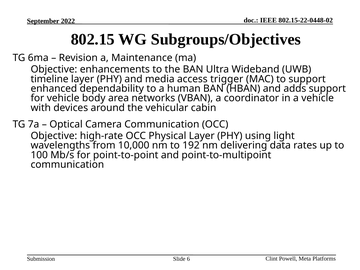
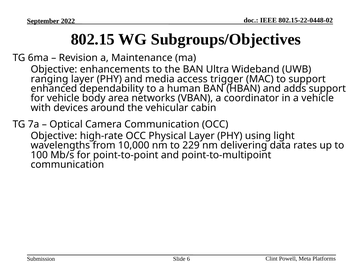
timeline: timeline -> ranging
192: 192 -> 229
